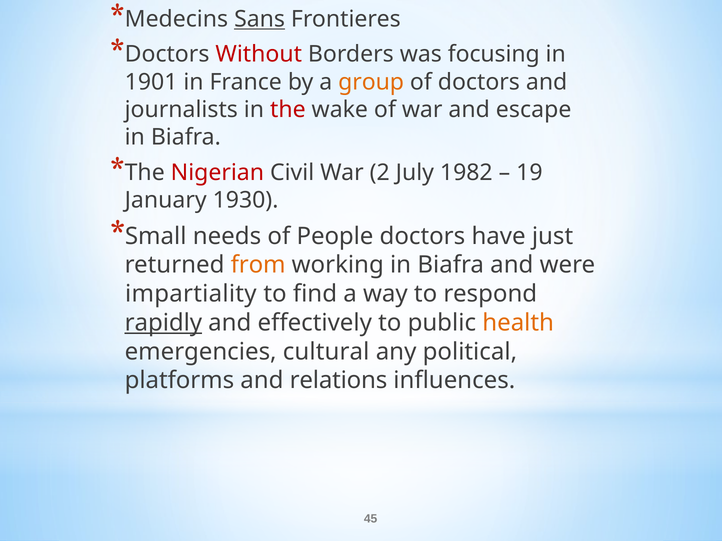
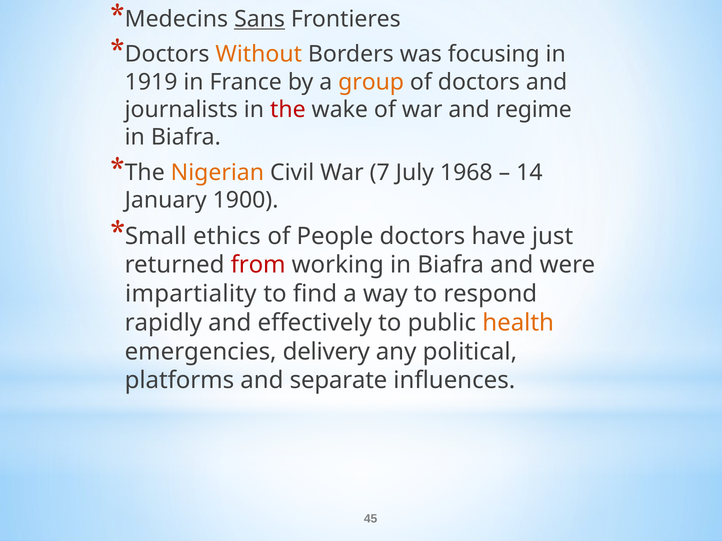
Without colour: red -> orange
1901: 1901 -> 1919
escape: escape -> regime
Nigerian colour: red -> orange
2: 2 -> 7
1982: 1982 -> 1968
19: 19 -> 14
1930: 1930 -> 1900
needs: needs -> ethics
from colour: orange -> red
rapidly underline: present -> none
cultural: cultural -> delivery
relations: relations -> separate
